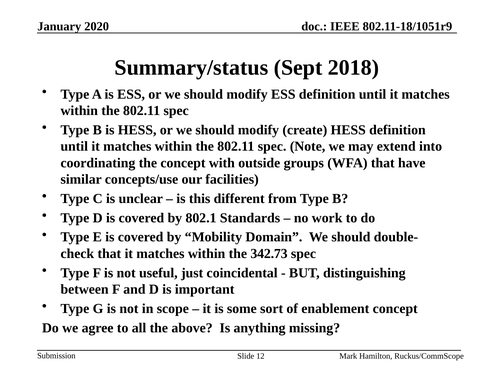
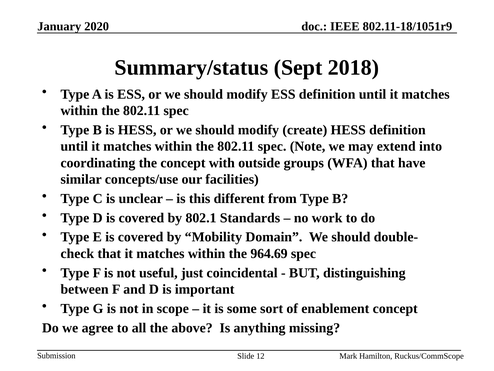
342.73: 342.73 -> 964.69
